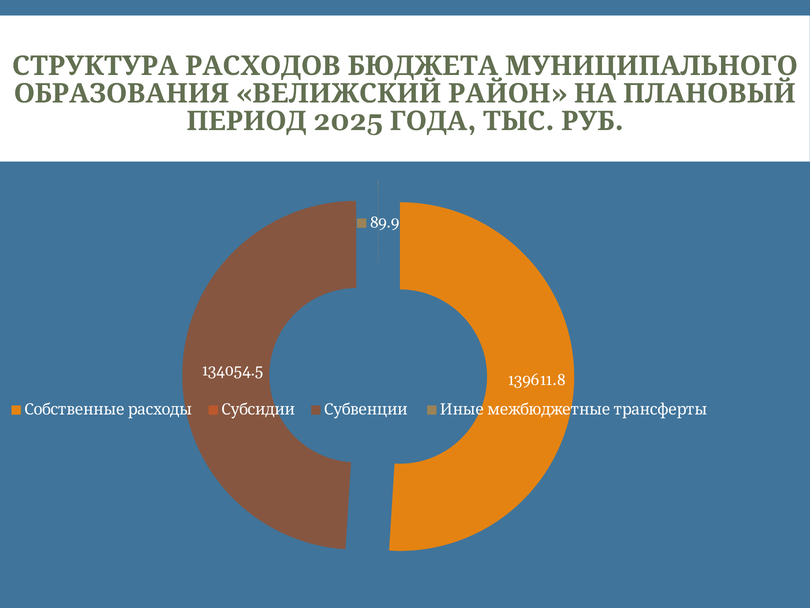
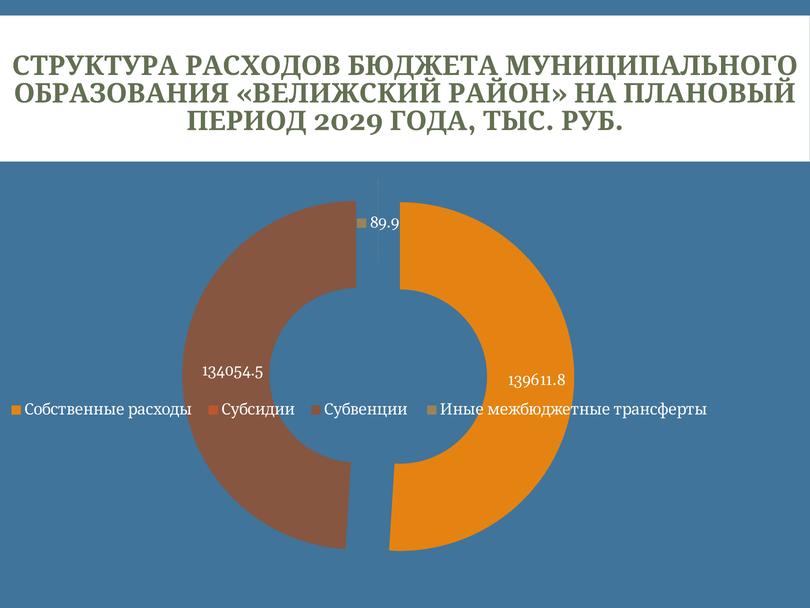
2025: 2025 -> 2029
